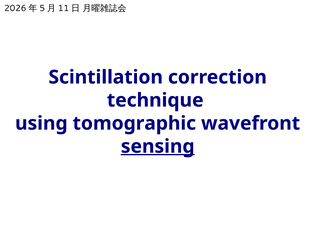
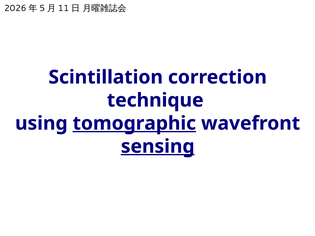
tomographic underline: none -> present
